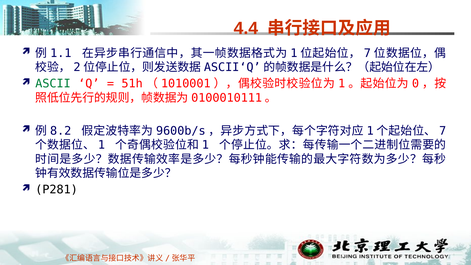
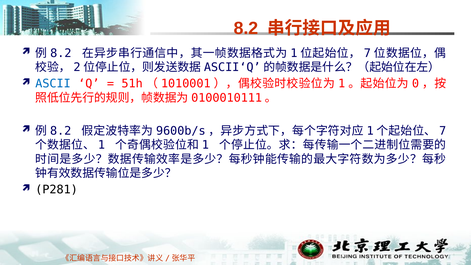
4.4 at (246, 28): 4.4 -> 8.2
1.1 at (61, 53): 1.1 -> 8.2
ASCII colour: green -> blue
